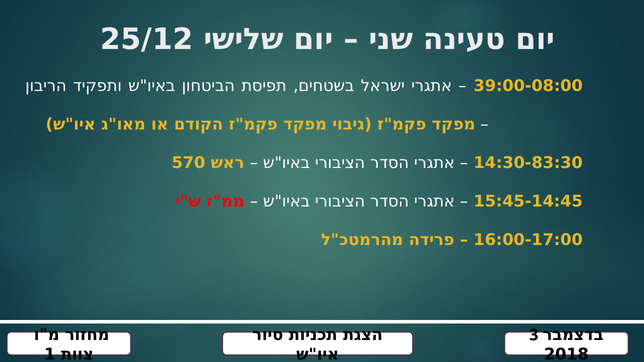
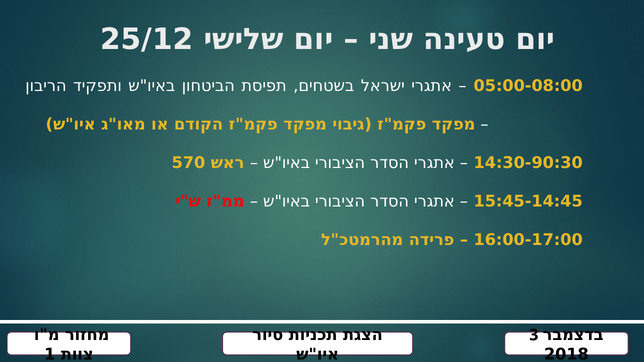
39:00-08:00: 39:00-08:00 -> 05:00-08:00
14:30-83:30: 14:30-83:30 -> 14:30-90:30
